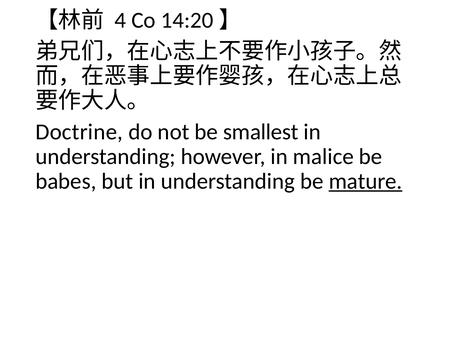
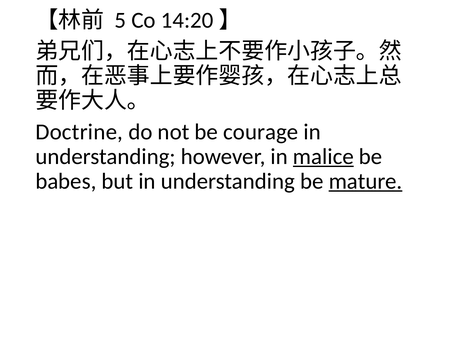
4: 4 -> 5
smallest: smallest -> courage
malice underline: none -> present
